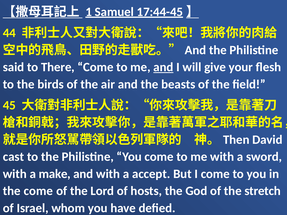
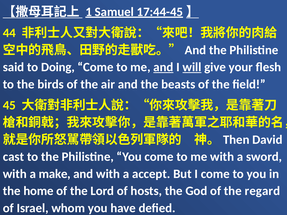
There: There -> Doing
will underline: none -> present
the come: come -> home
stretch: stretch -> regard
